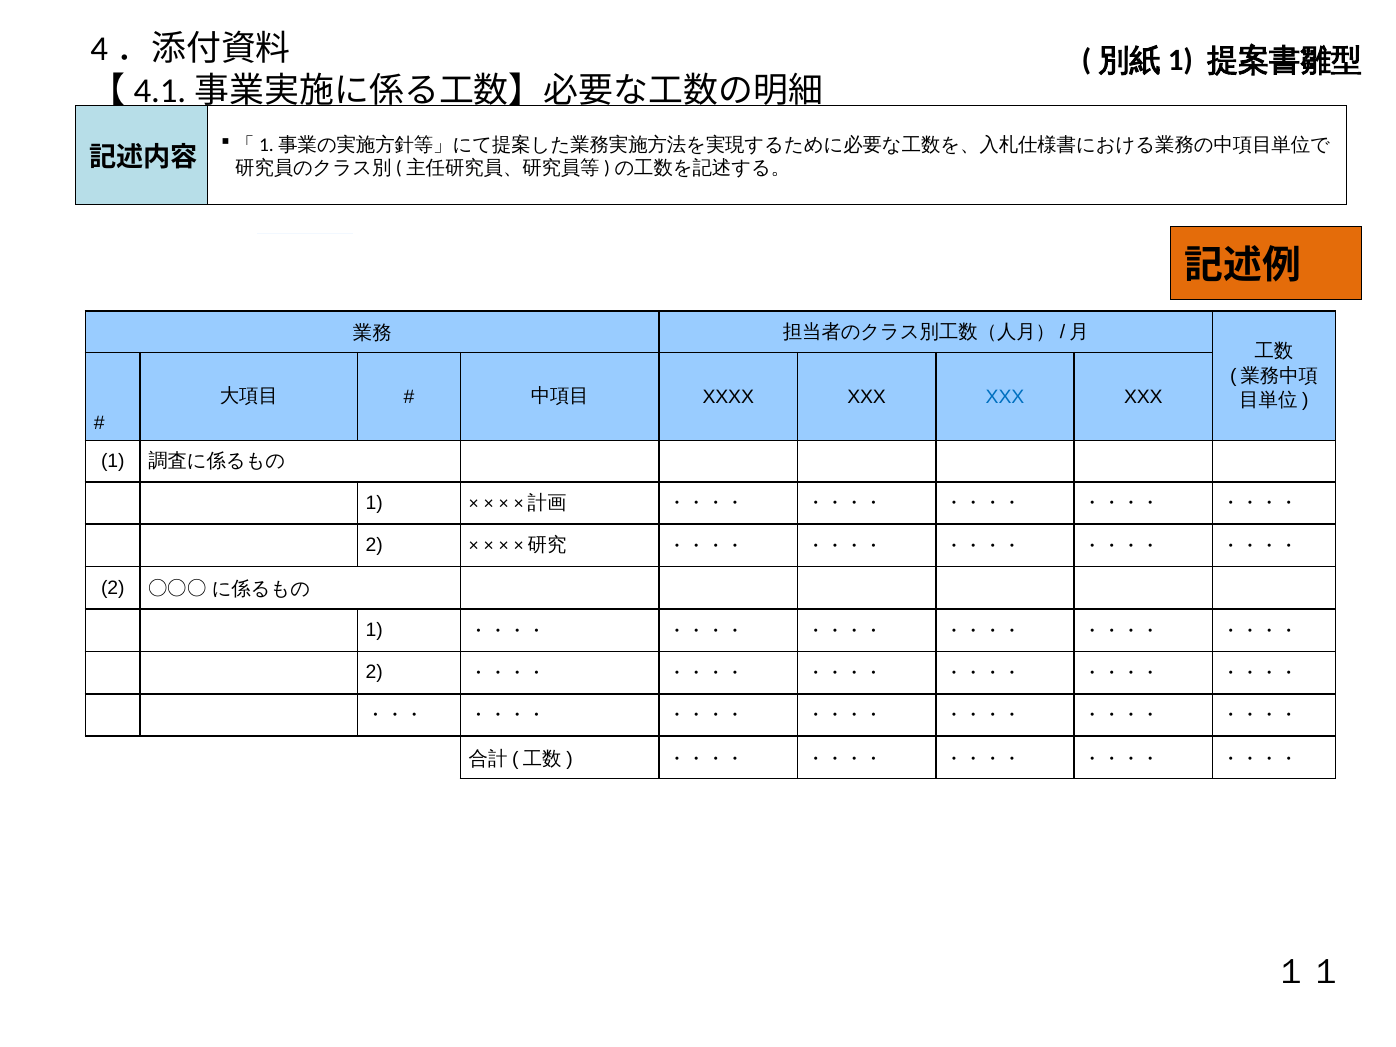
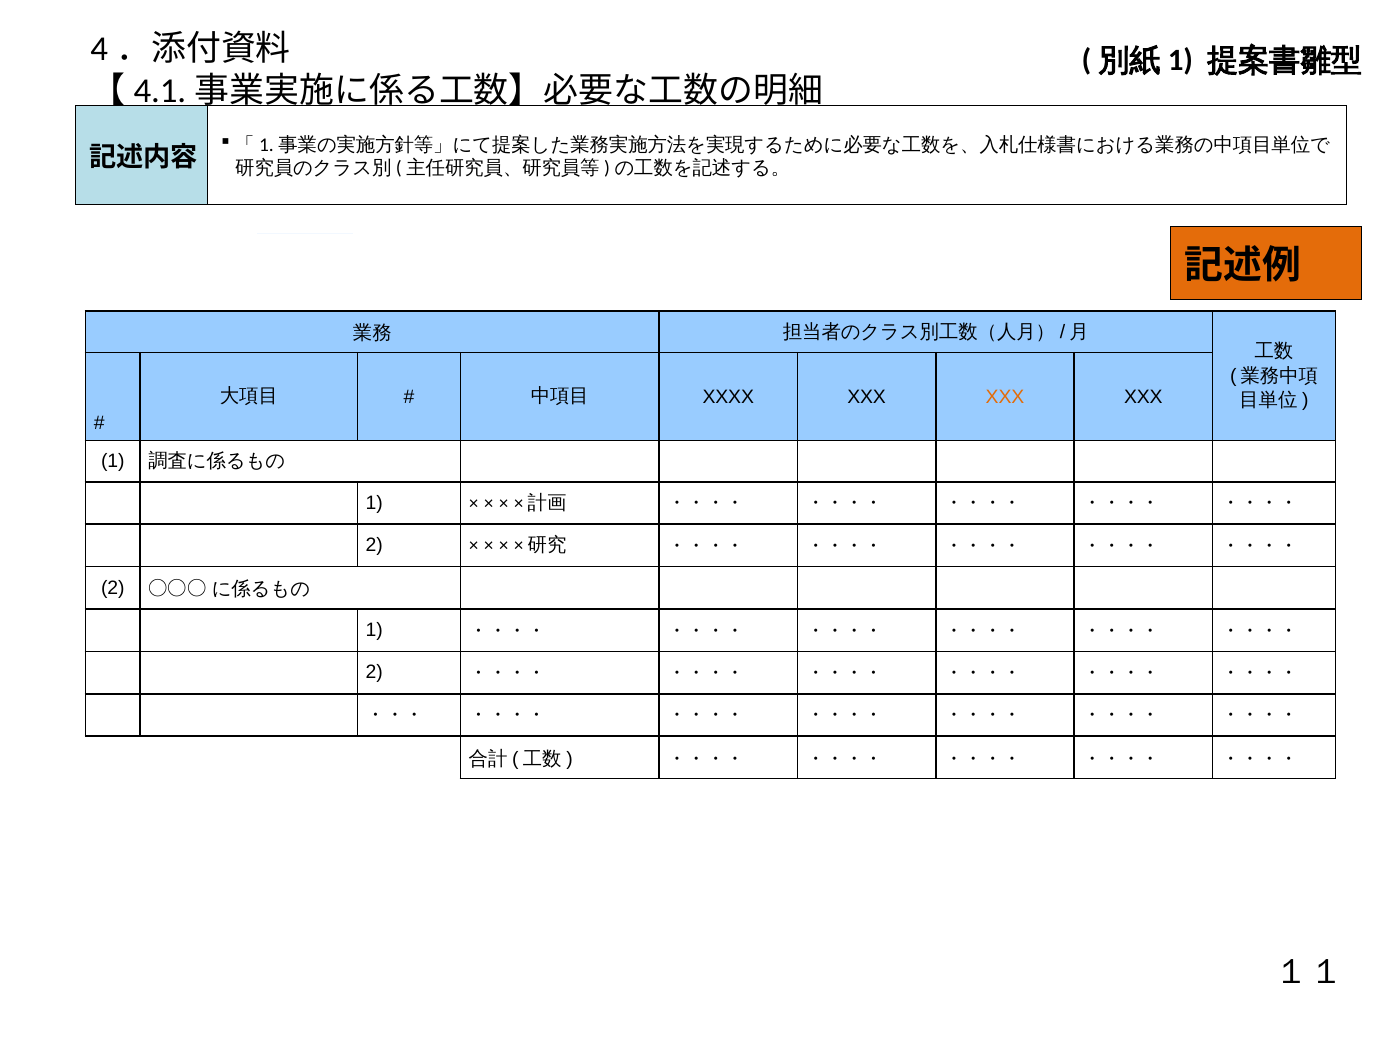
XXX at (1005, 397) colour: blue -> orange
